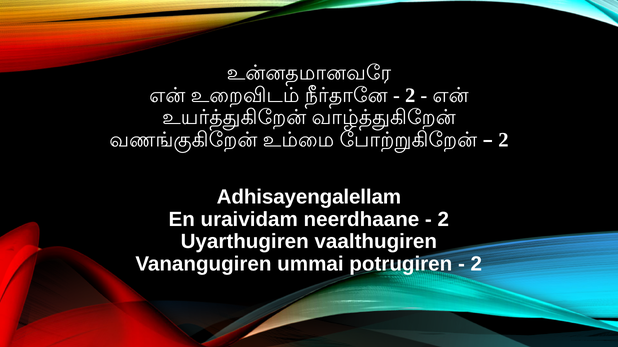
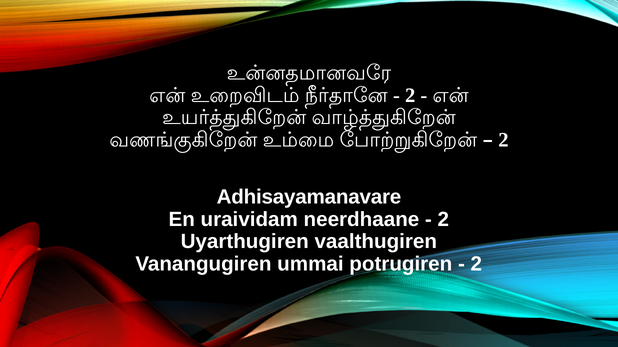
Adhisayengalellam: Adhisayengalellam -> Adhisayamanavare
